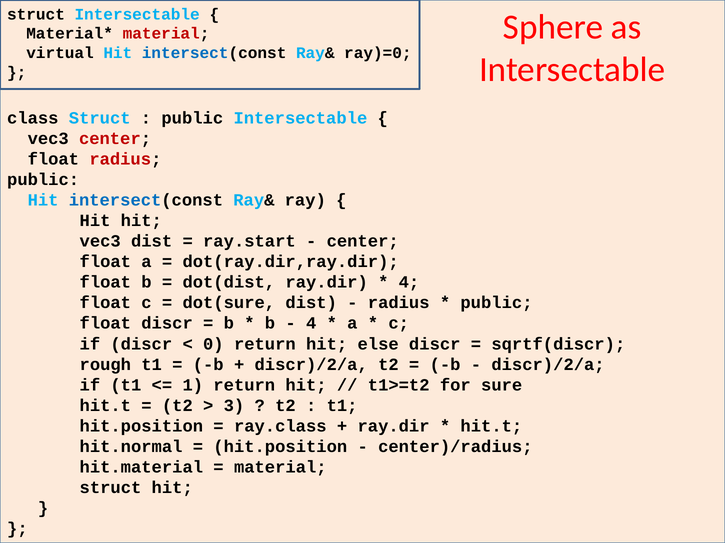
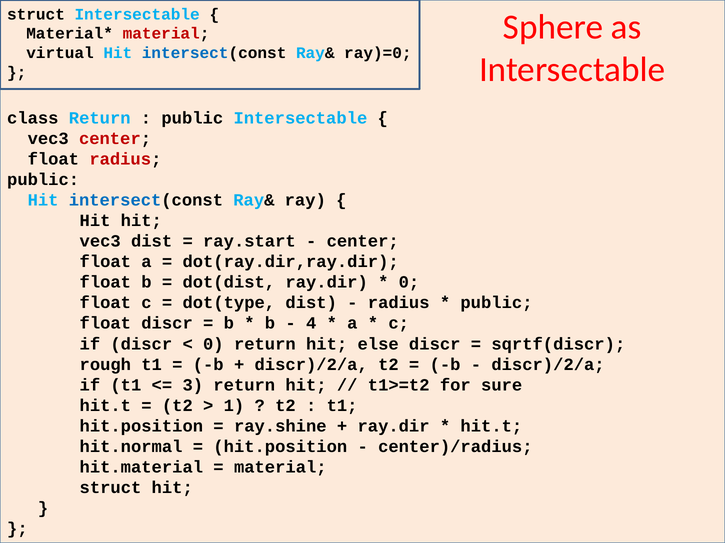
class Struct: Struct -> Return
4 at (409, 283): 4 -> 0
dot(sure: dot(sure -> dot(type
1: 1 -> 3
3: 3 -> 1
ray.class: ray.class -> ray.shine
